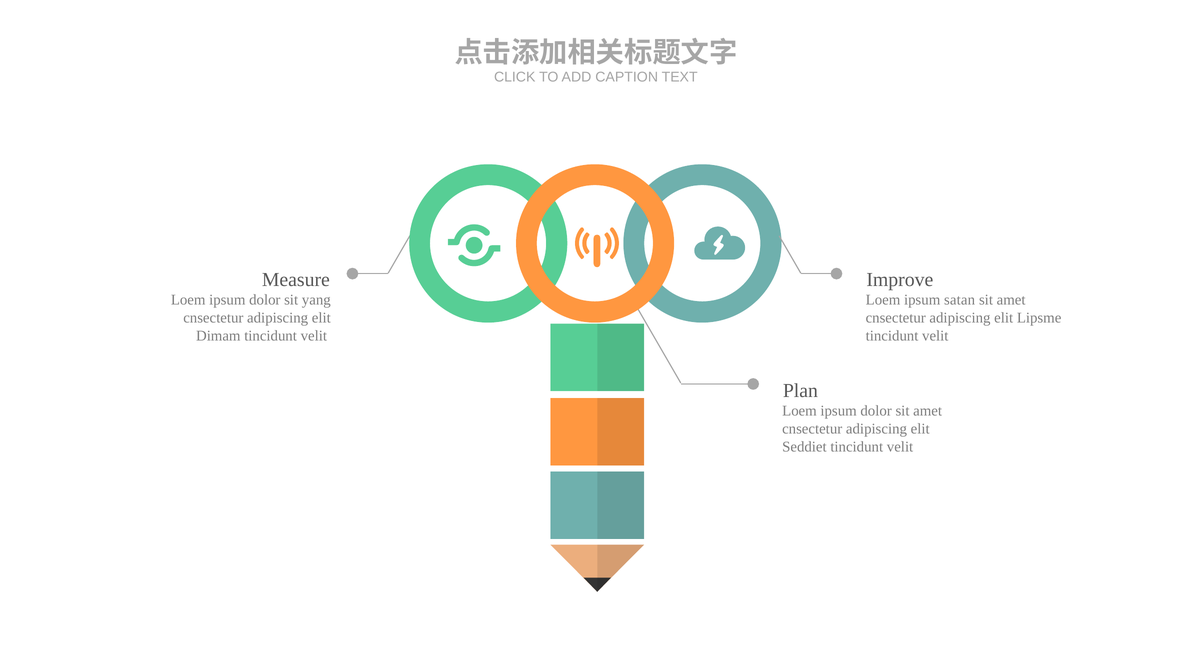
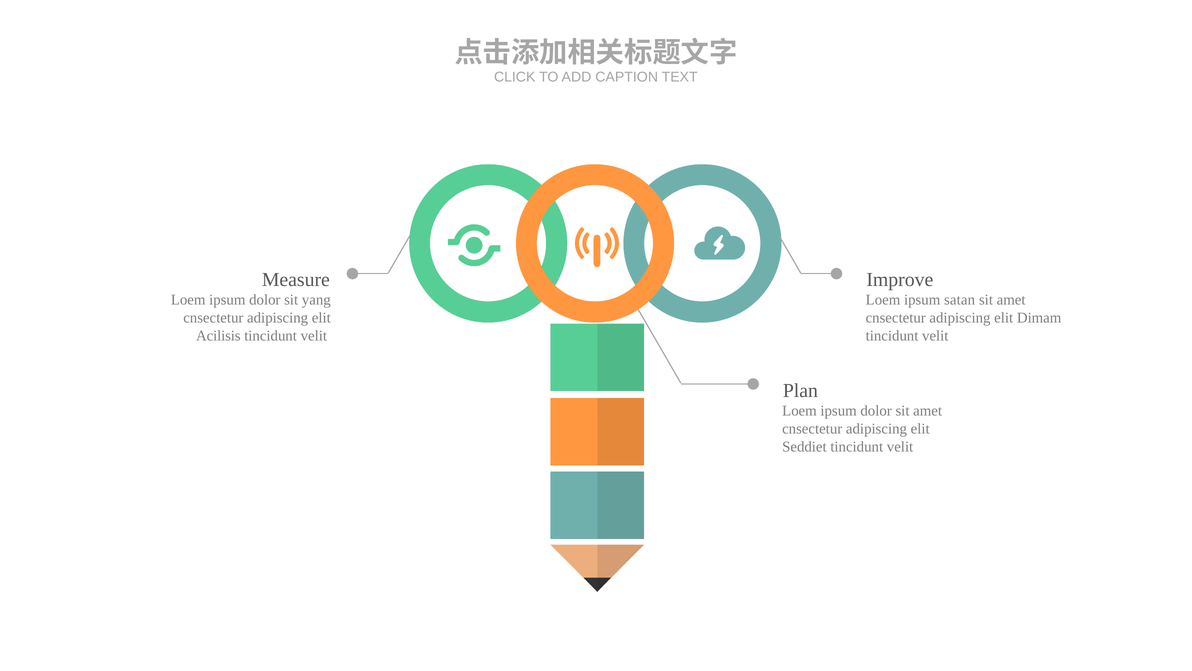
Lipsme: Lipsme -> Dimam
Dimam: Dimam -> Acilisis
